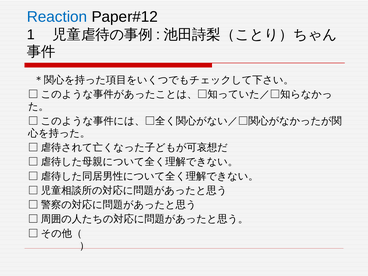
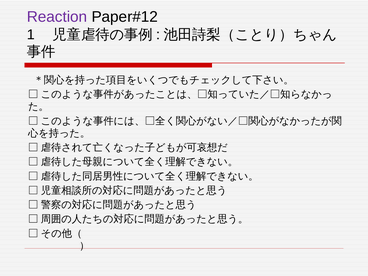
Reaction colour: blue -> purple
